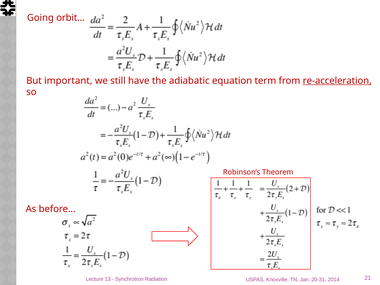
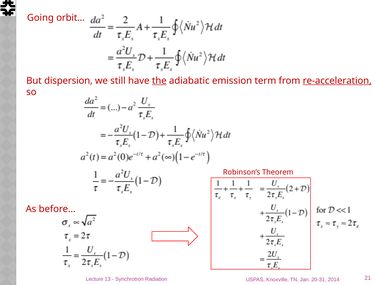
important: important -> dispersion
the underline: none -> present
equation: equation -> emission
